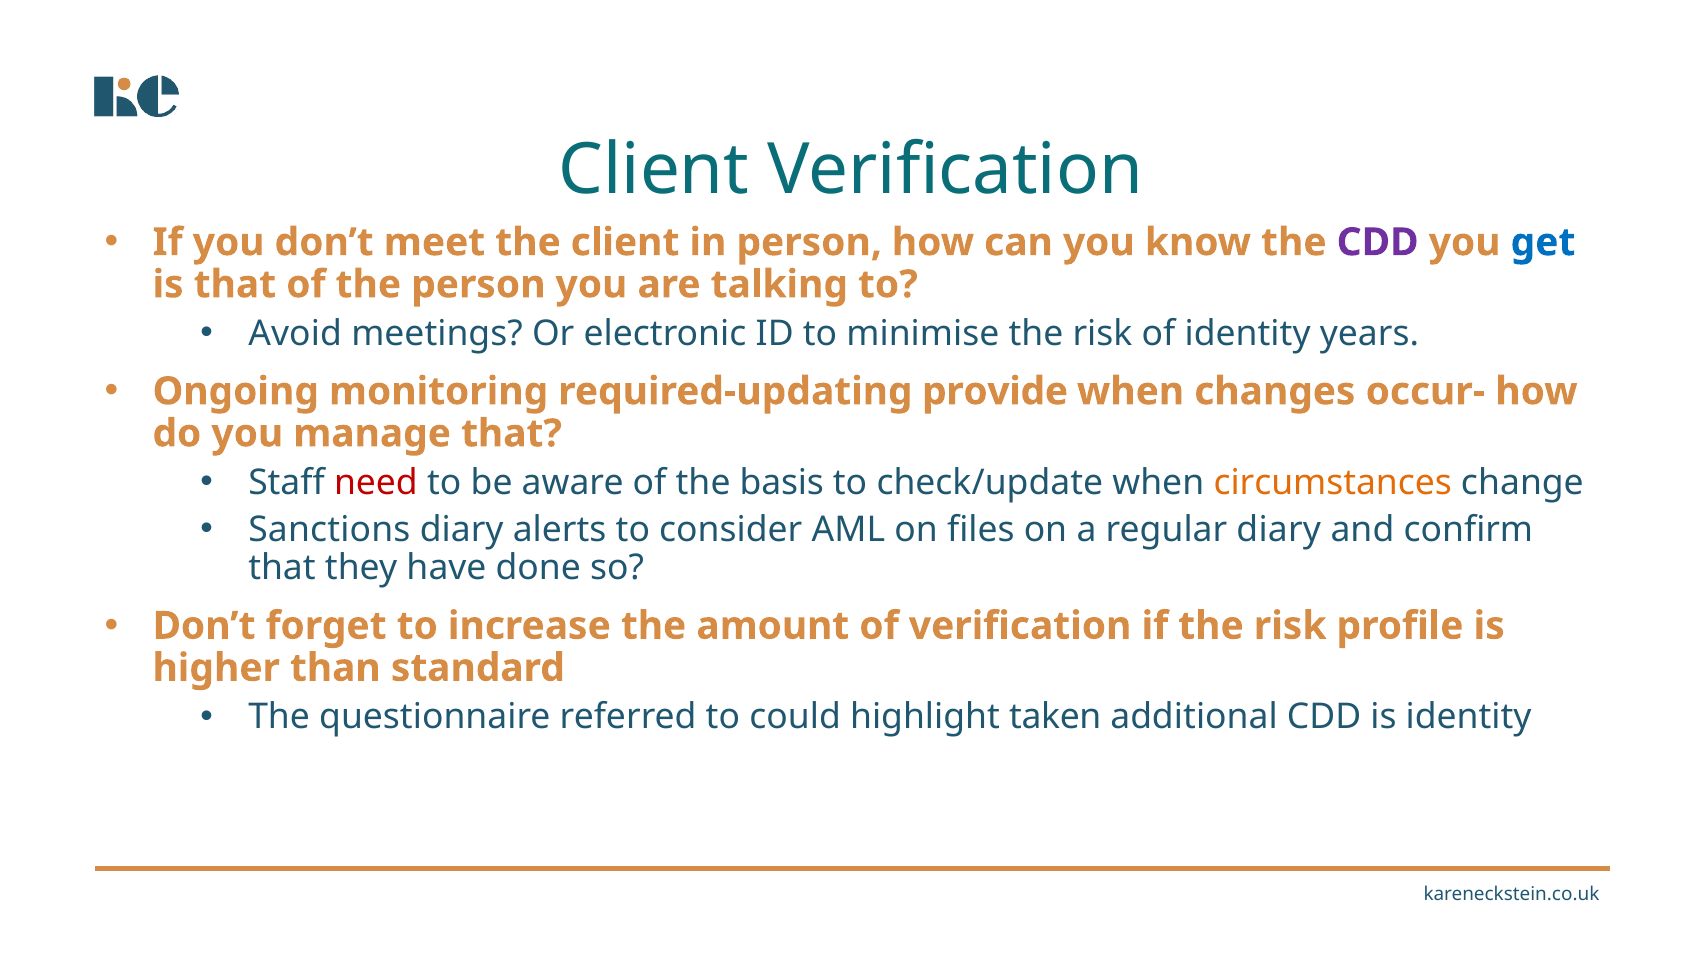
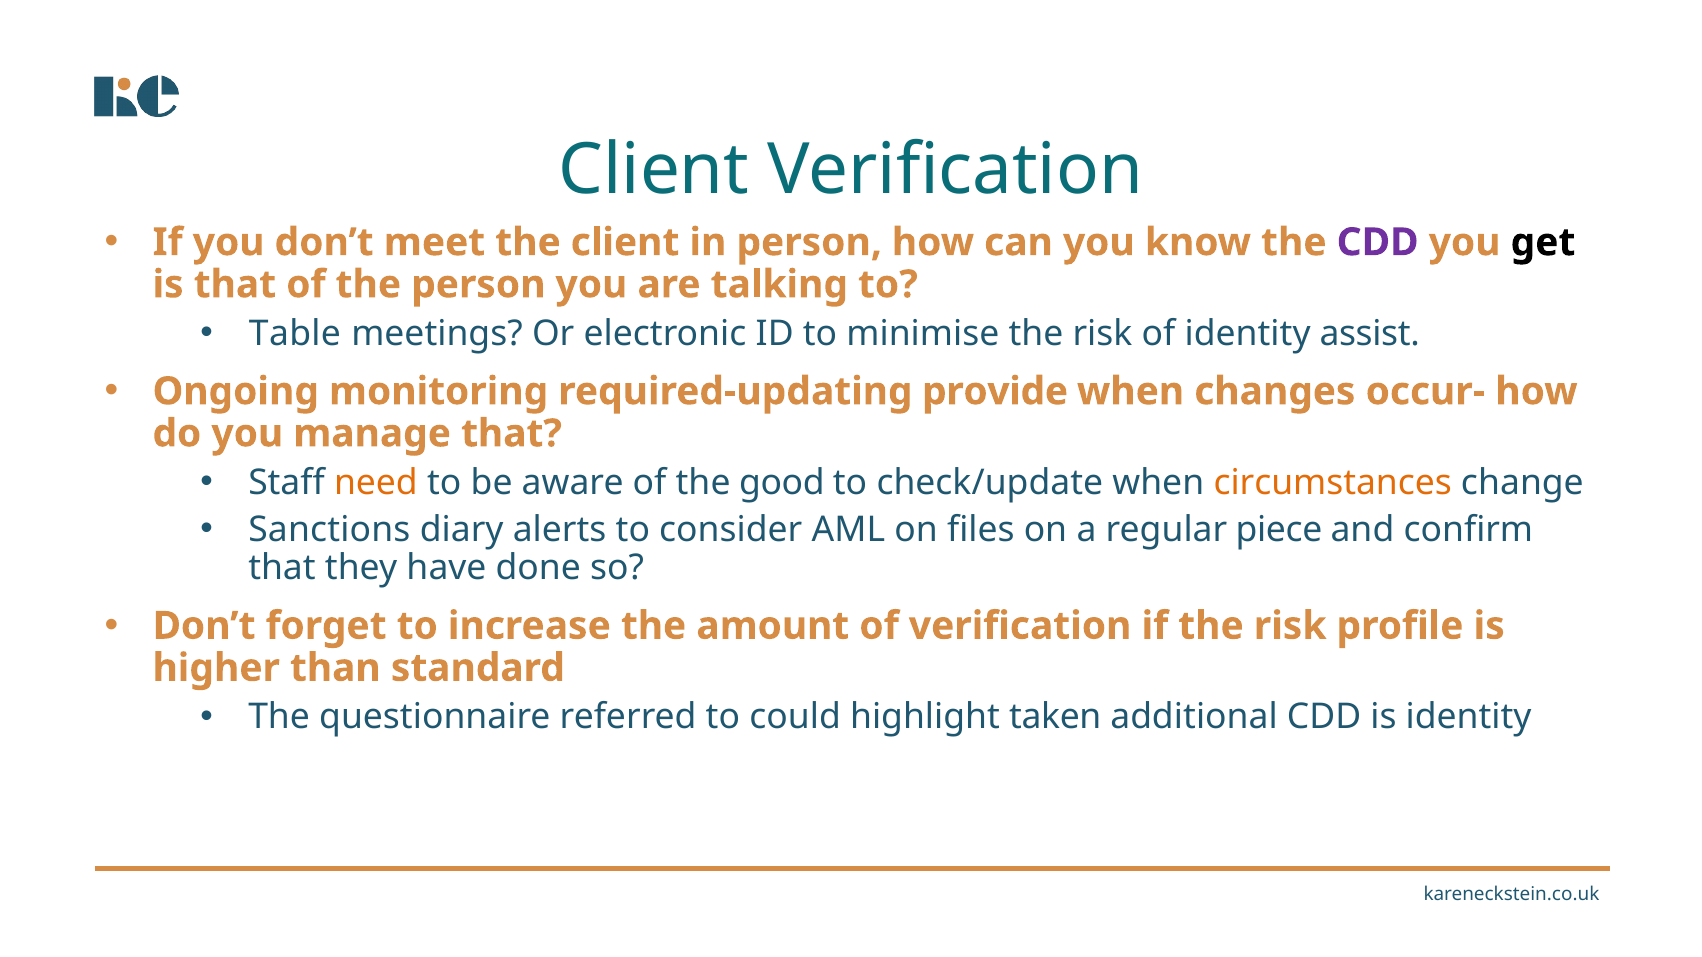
get colour: blue -> black
Avoid: Avoid -> Table
years: years -> assist
need colour: red -> orange
basis: basis -> good
regular diary: diary -> piece
